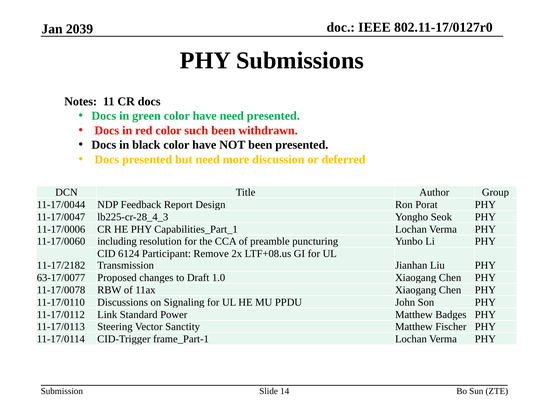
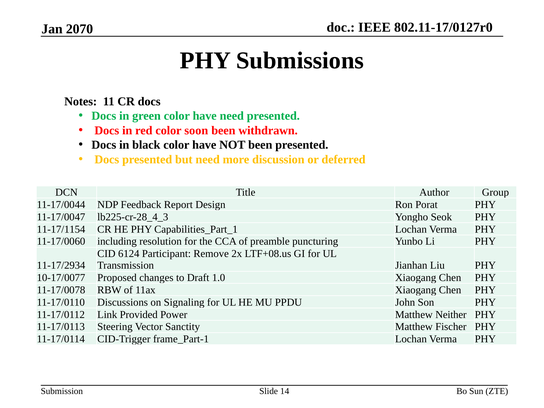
2039: 2039 -> 2070
such: such -> soon
11-17/0006: 11-17/0006 -> 11-17/1154
11-17/2182: 11-17/2182 -> 11-17/2934
63-17/0077: 63-17/0077 -> 10-17/0077
Standard: Standard -> Provided
Badges: Badges -> Neither
